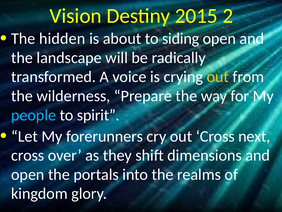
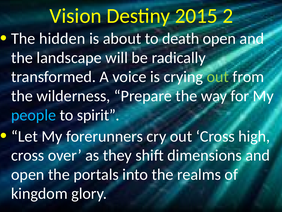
siding: siding -> death
out at (218, 77) colour: yellow -> light green
next: next -> high
